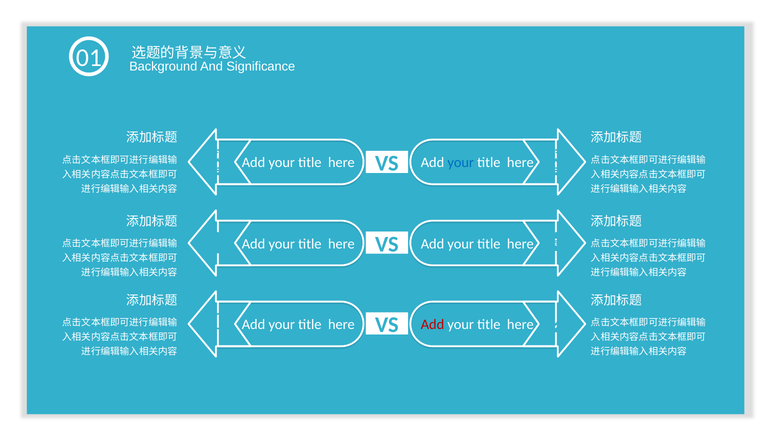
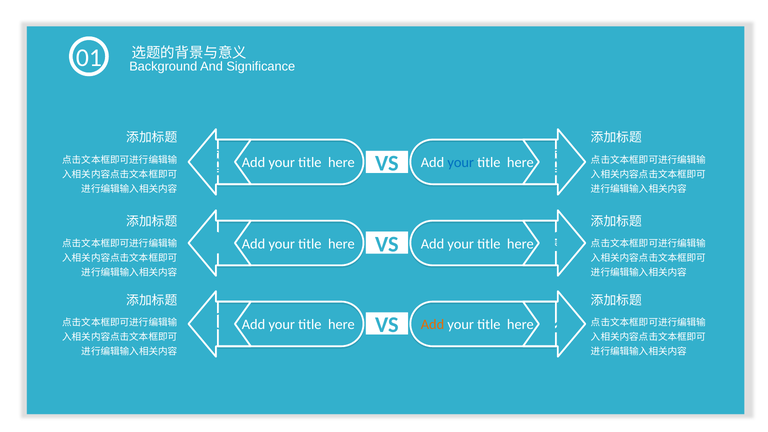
Add at (433, 324) colour: red -> orange
